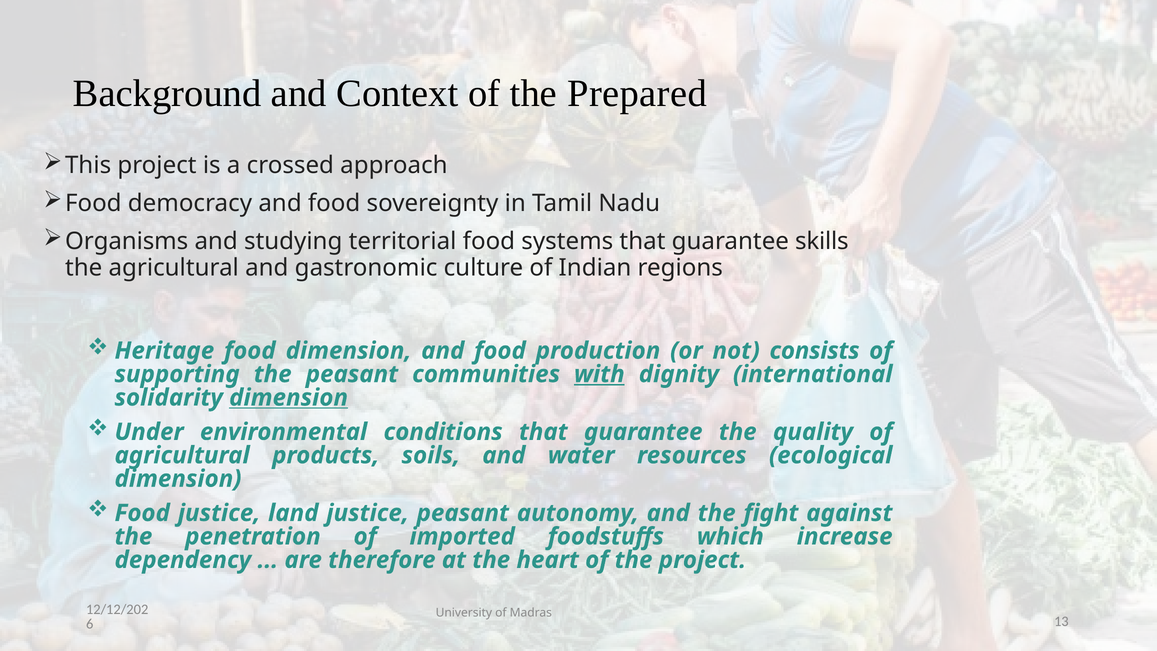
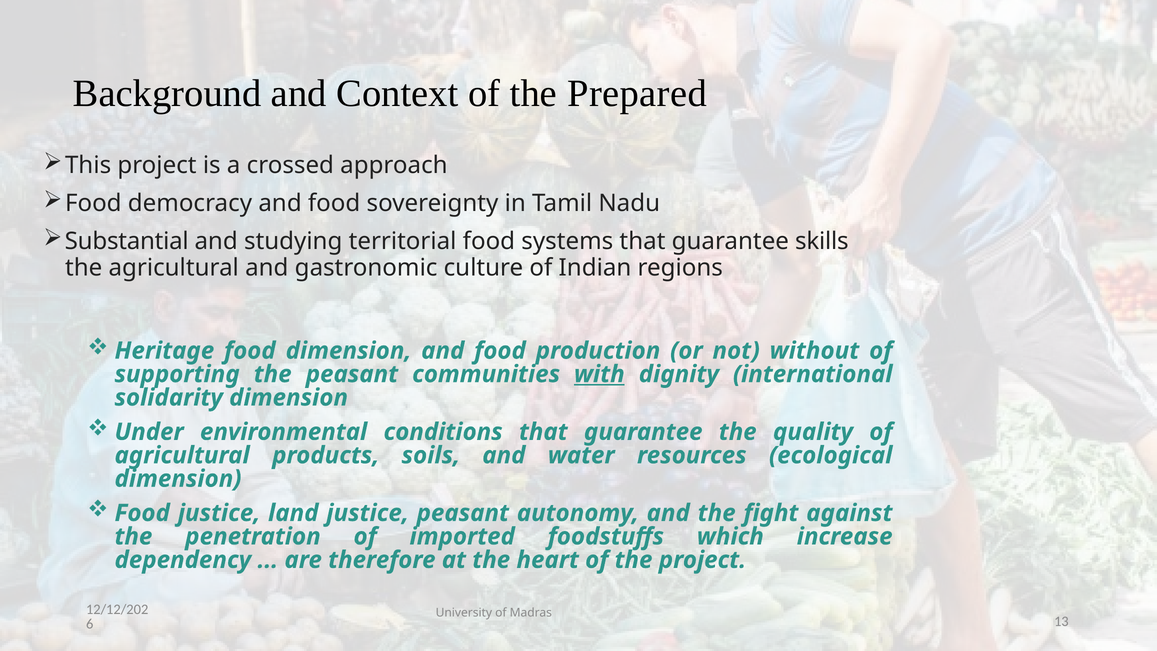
Organisms: Organisms -> Substantial
consists: consists -> without
dimension at (289, 398) underline: present -> none
